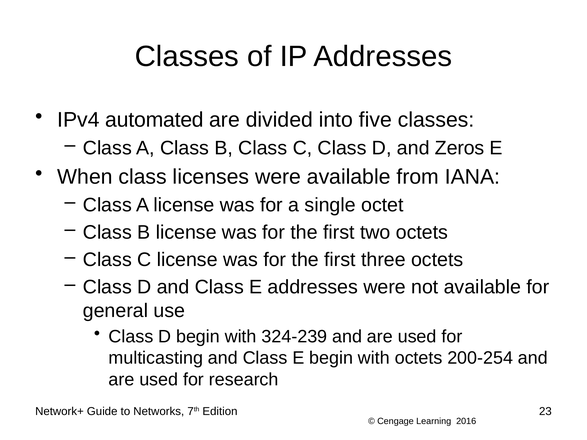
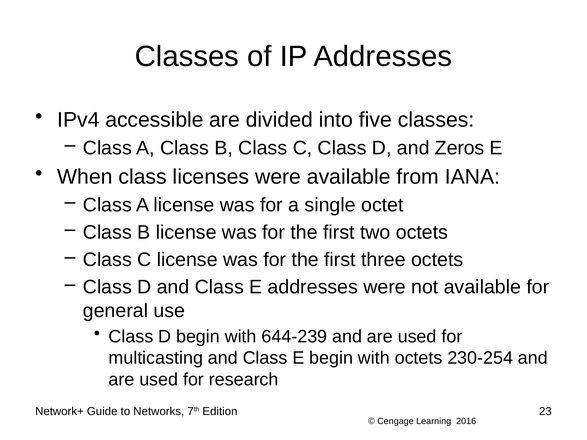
automated: automated -> accessible
324-239: 324-239 -> 644-239
200-254: 200-254 -> 230-254
